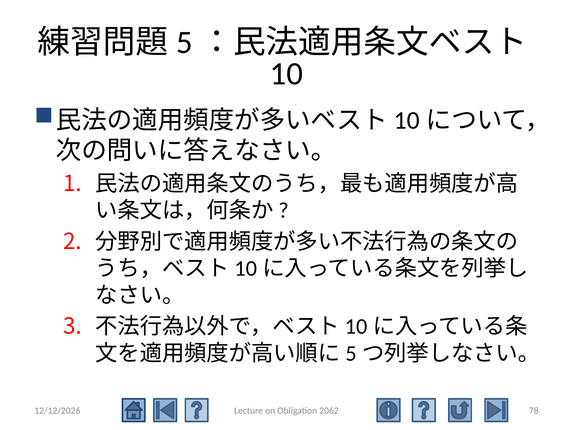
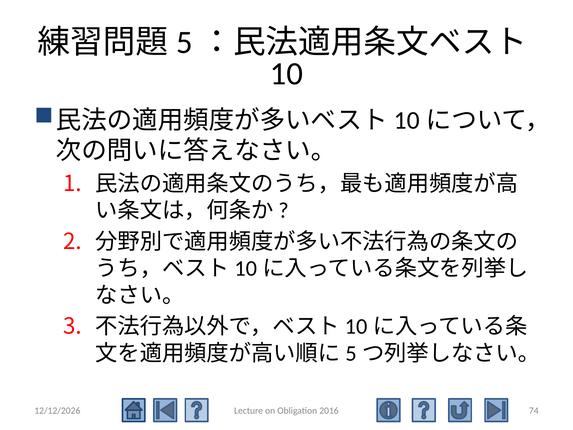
2062: 2062 -> 2016
78: 78 -> 74
